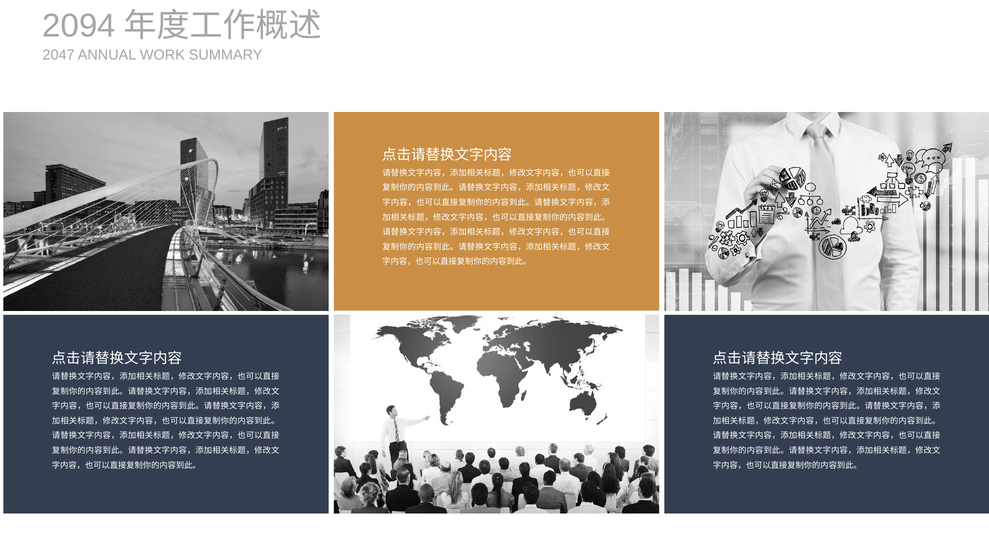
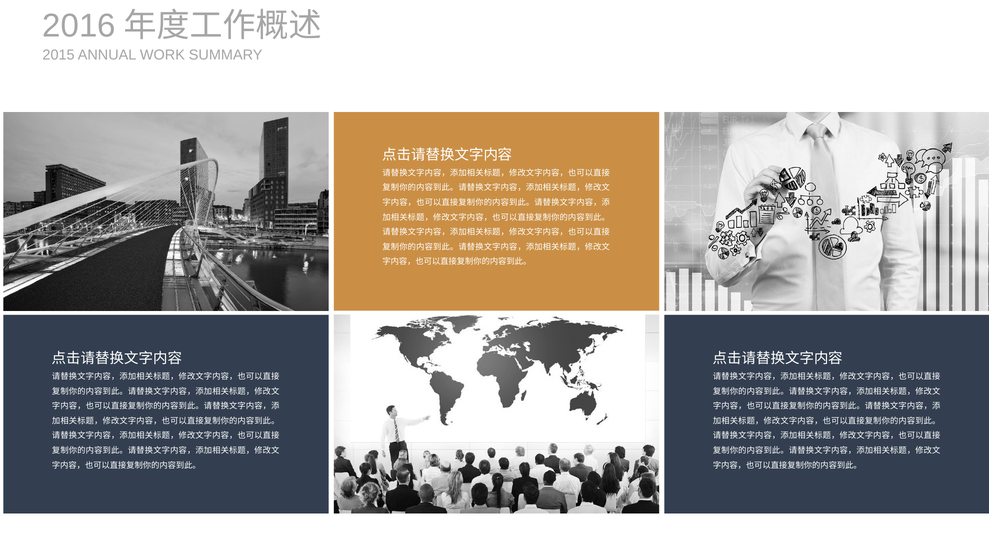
2094: 2094 -> 2016
2047: 2047 -> 2015
